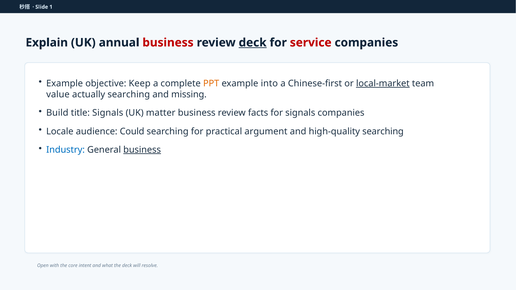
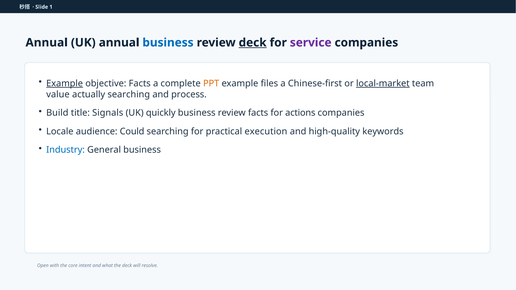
Explain at (47, 43): Explain -> Annual
business at (168, 43) colour: red -> blue
service colour: red -> purple
Example at (65, 84) underline: none -> present
objective Keep: Keep -> Facts
into: into -> files
missing: missing -> process
matter: matter -> quickly
for signals: signals -> actions
argument: argument -> execution
high-quality searching: searching -> keywords
business at (142, 150) underline: present -> none
